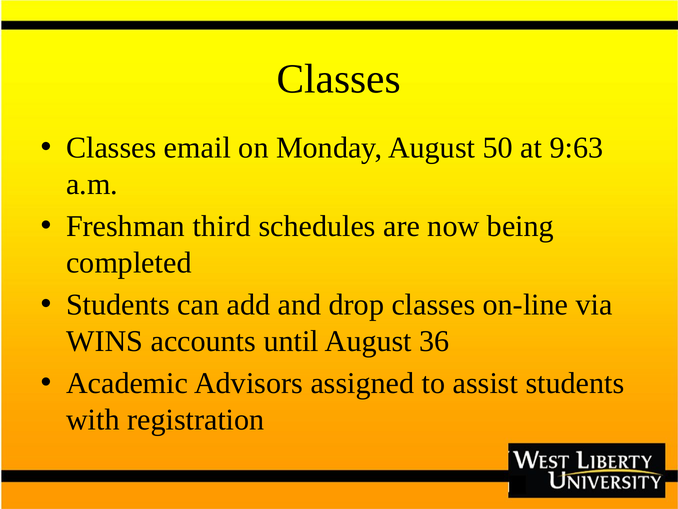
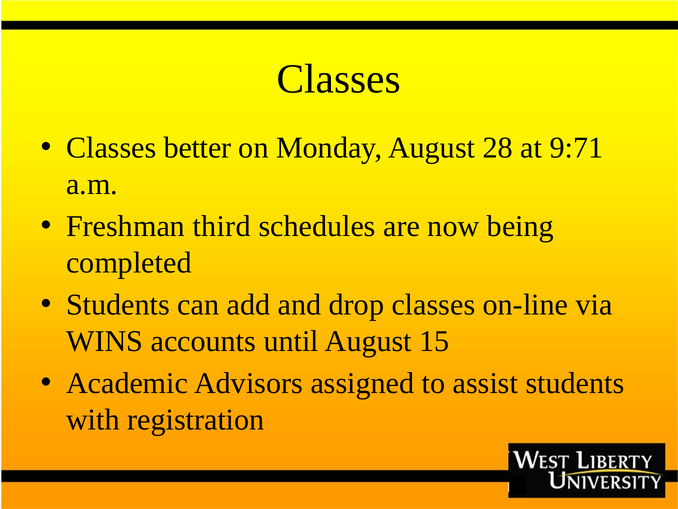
email: email -> better
50: 50 -> 28
9:63: 9:63 -> 9:71
36: 36 -> 15
